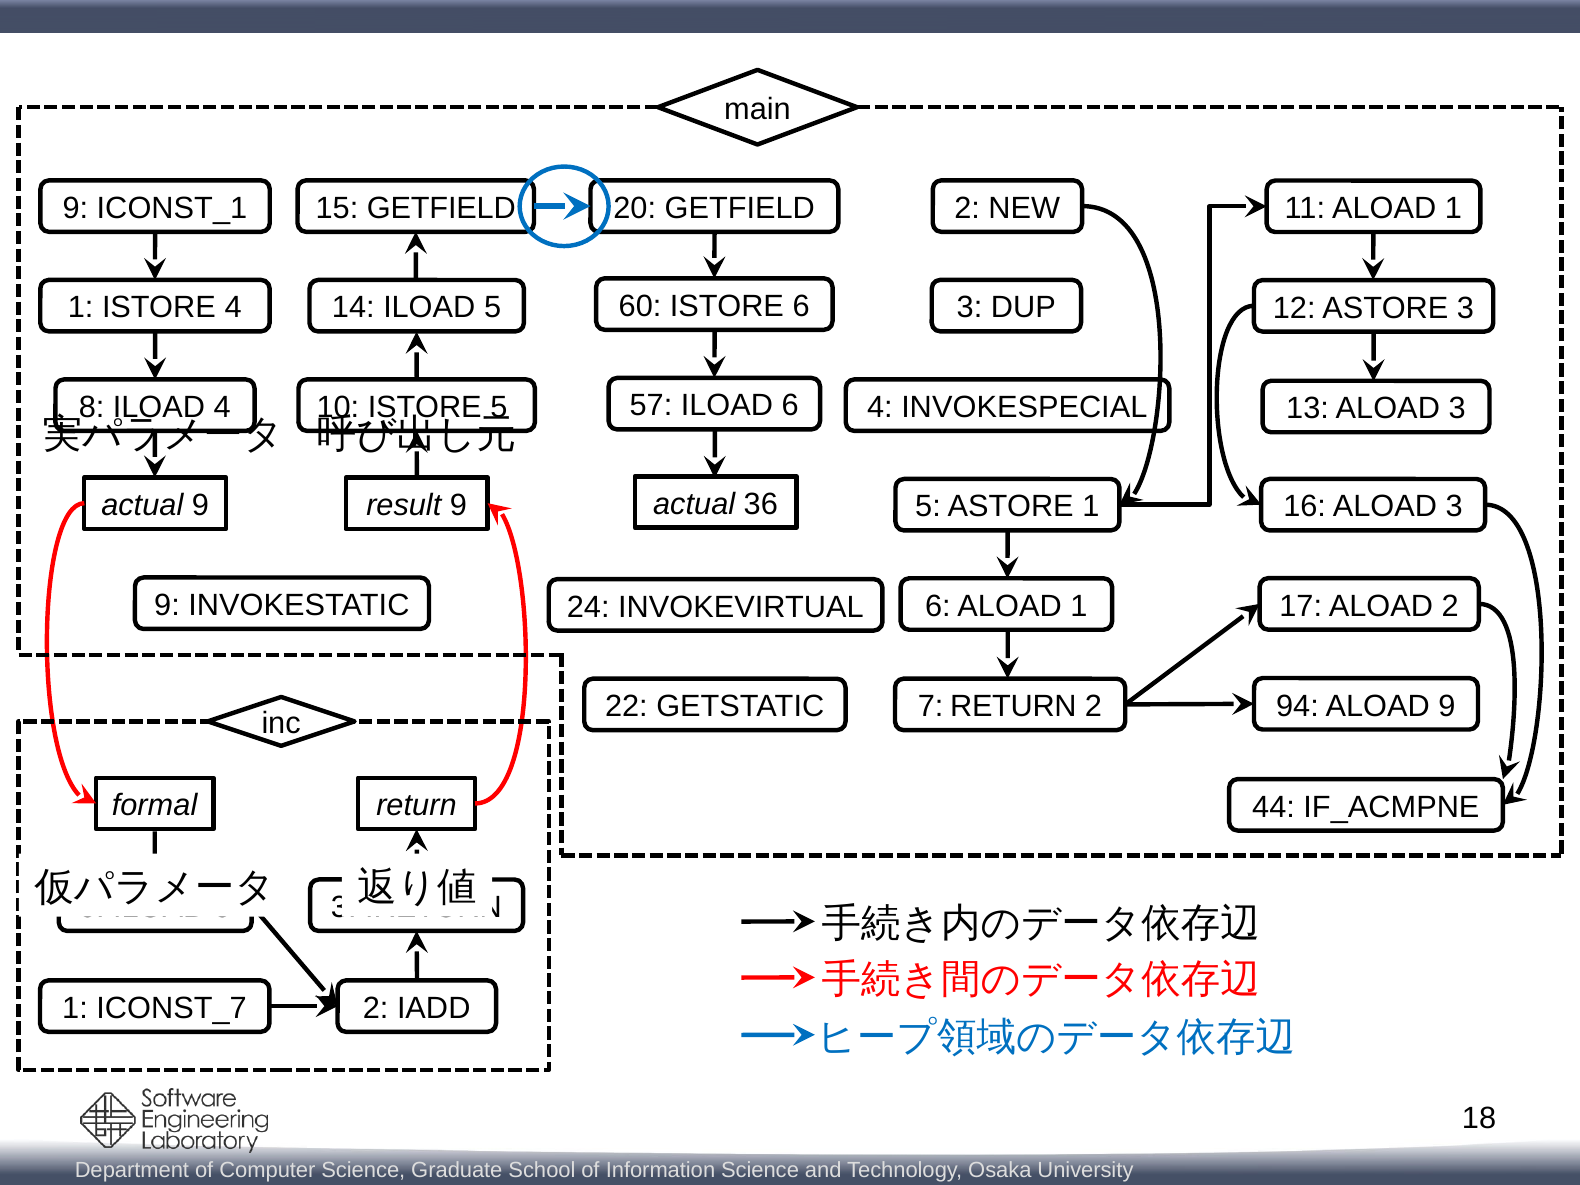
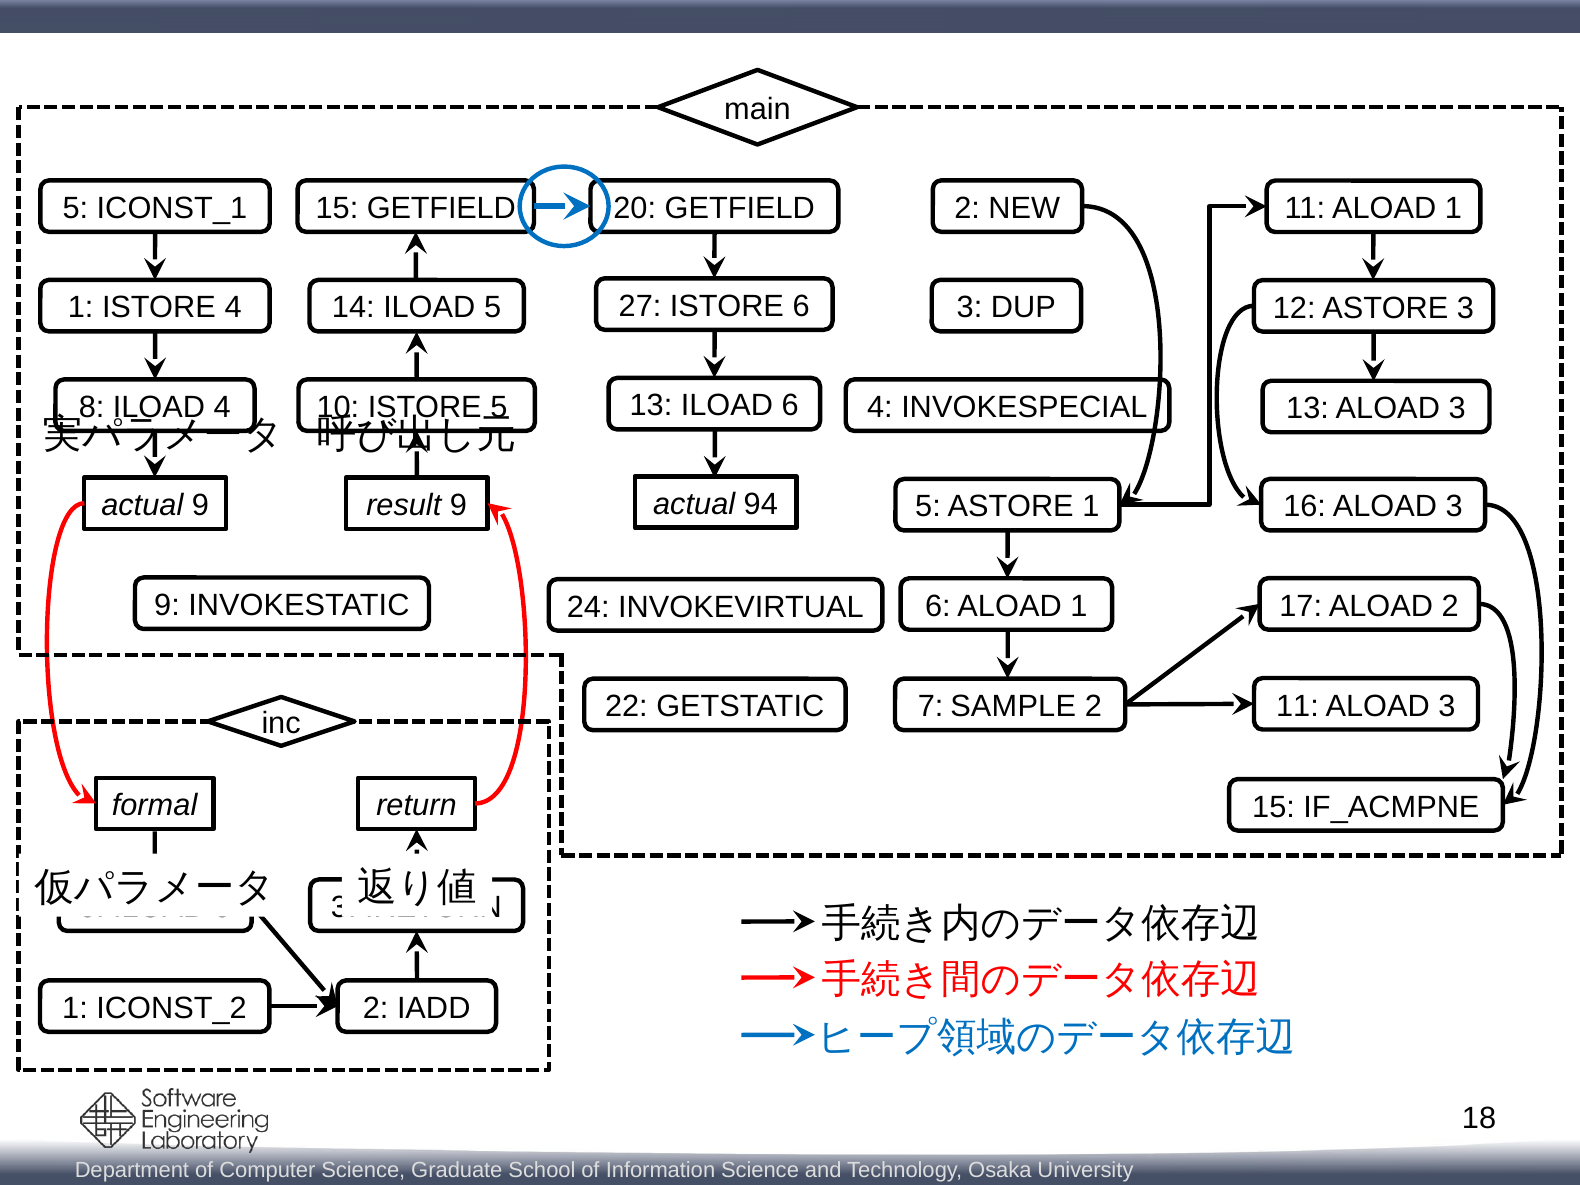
9 at (75, 208): 9 -> 5
60: 60 -> 27
57 at (651, 406): 57 -> 13
36: 36 -> 94
94 at (1297, 706): 94 -> 11
9 at (1447, 706): 9 -> 3
7 RETURN: RETURN -> SAMPLE
44 at (1274, 807): 44 -> 15
ICONST_7: ICONST_7 -> ICONST_2
